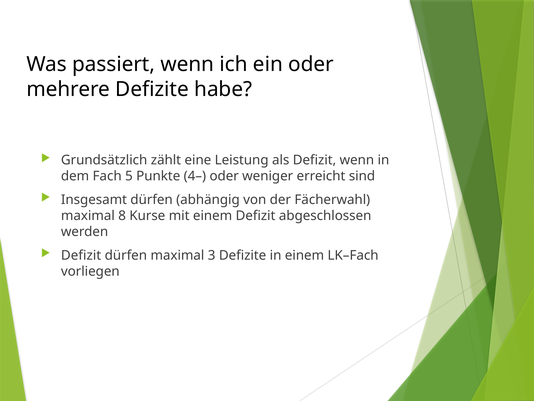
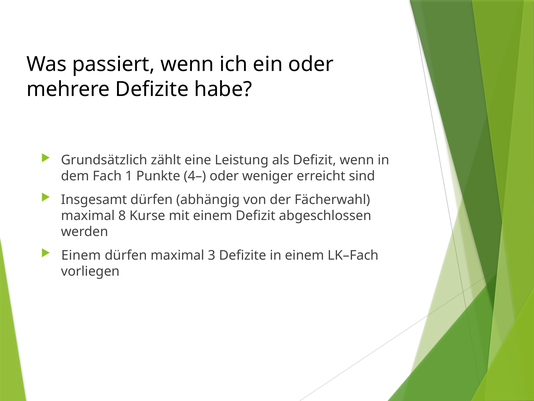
5: 5 -> 1
Defizit at (81, 255): Defizit -> Einem
